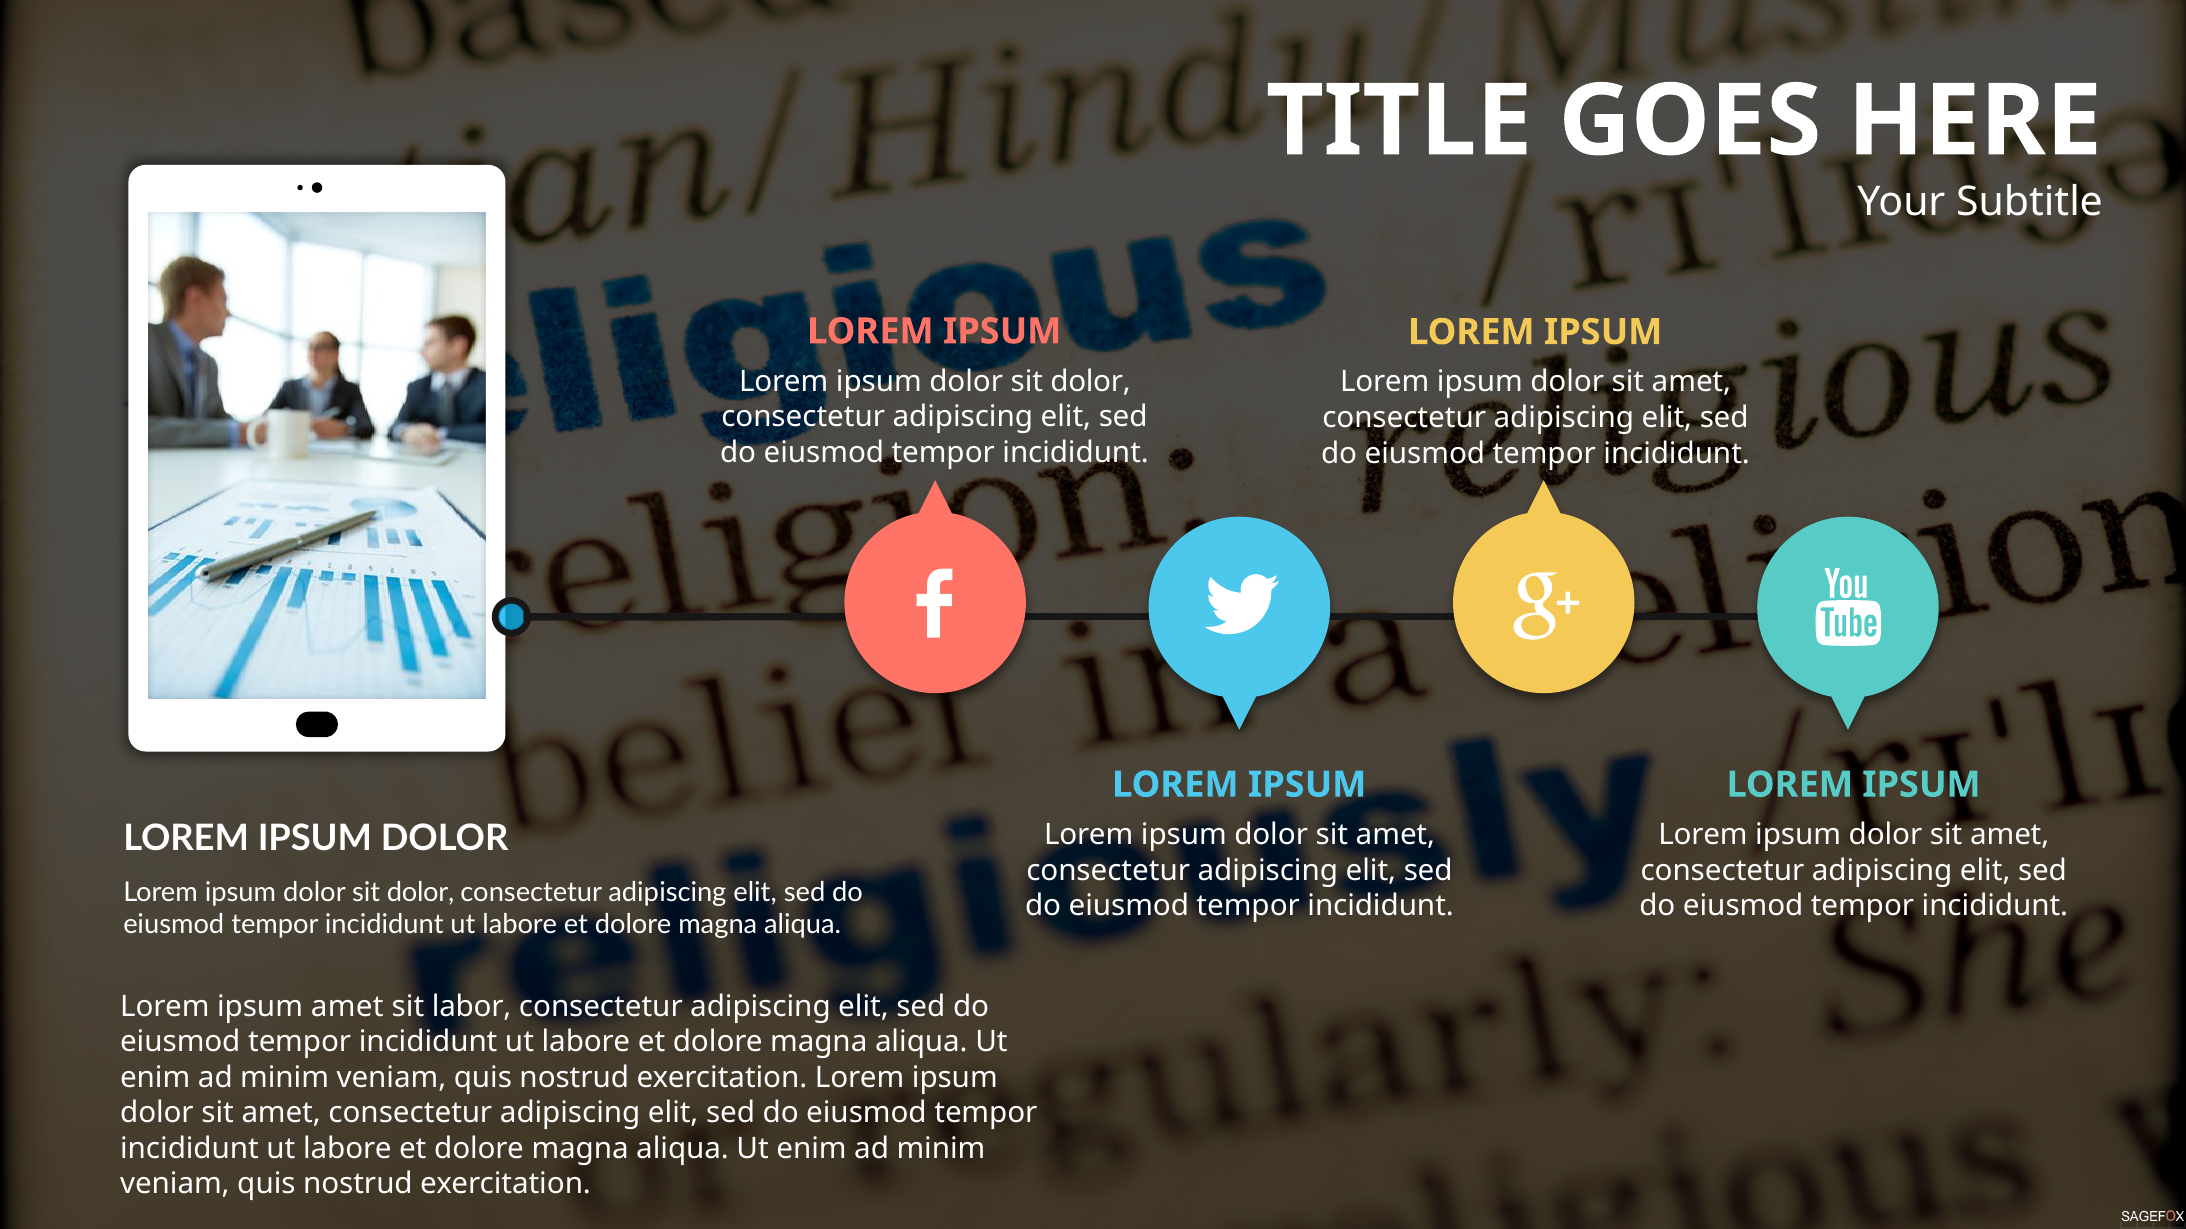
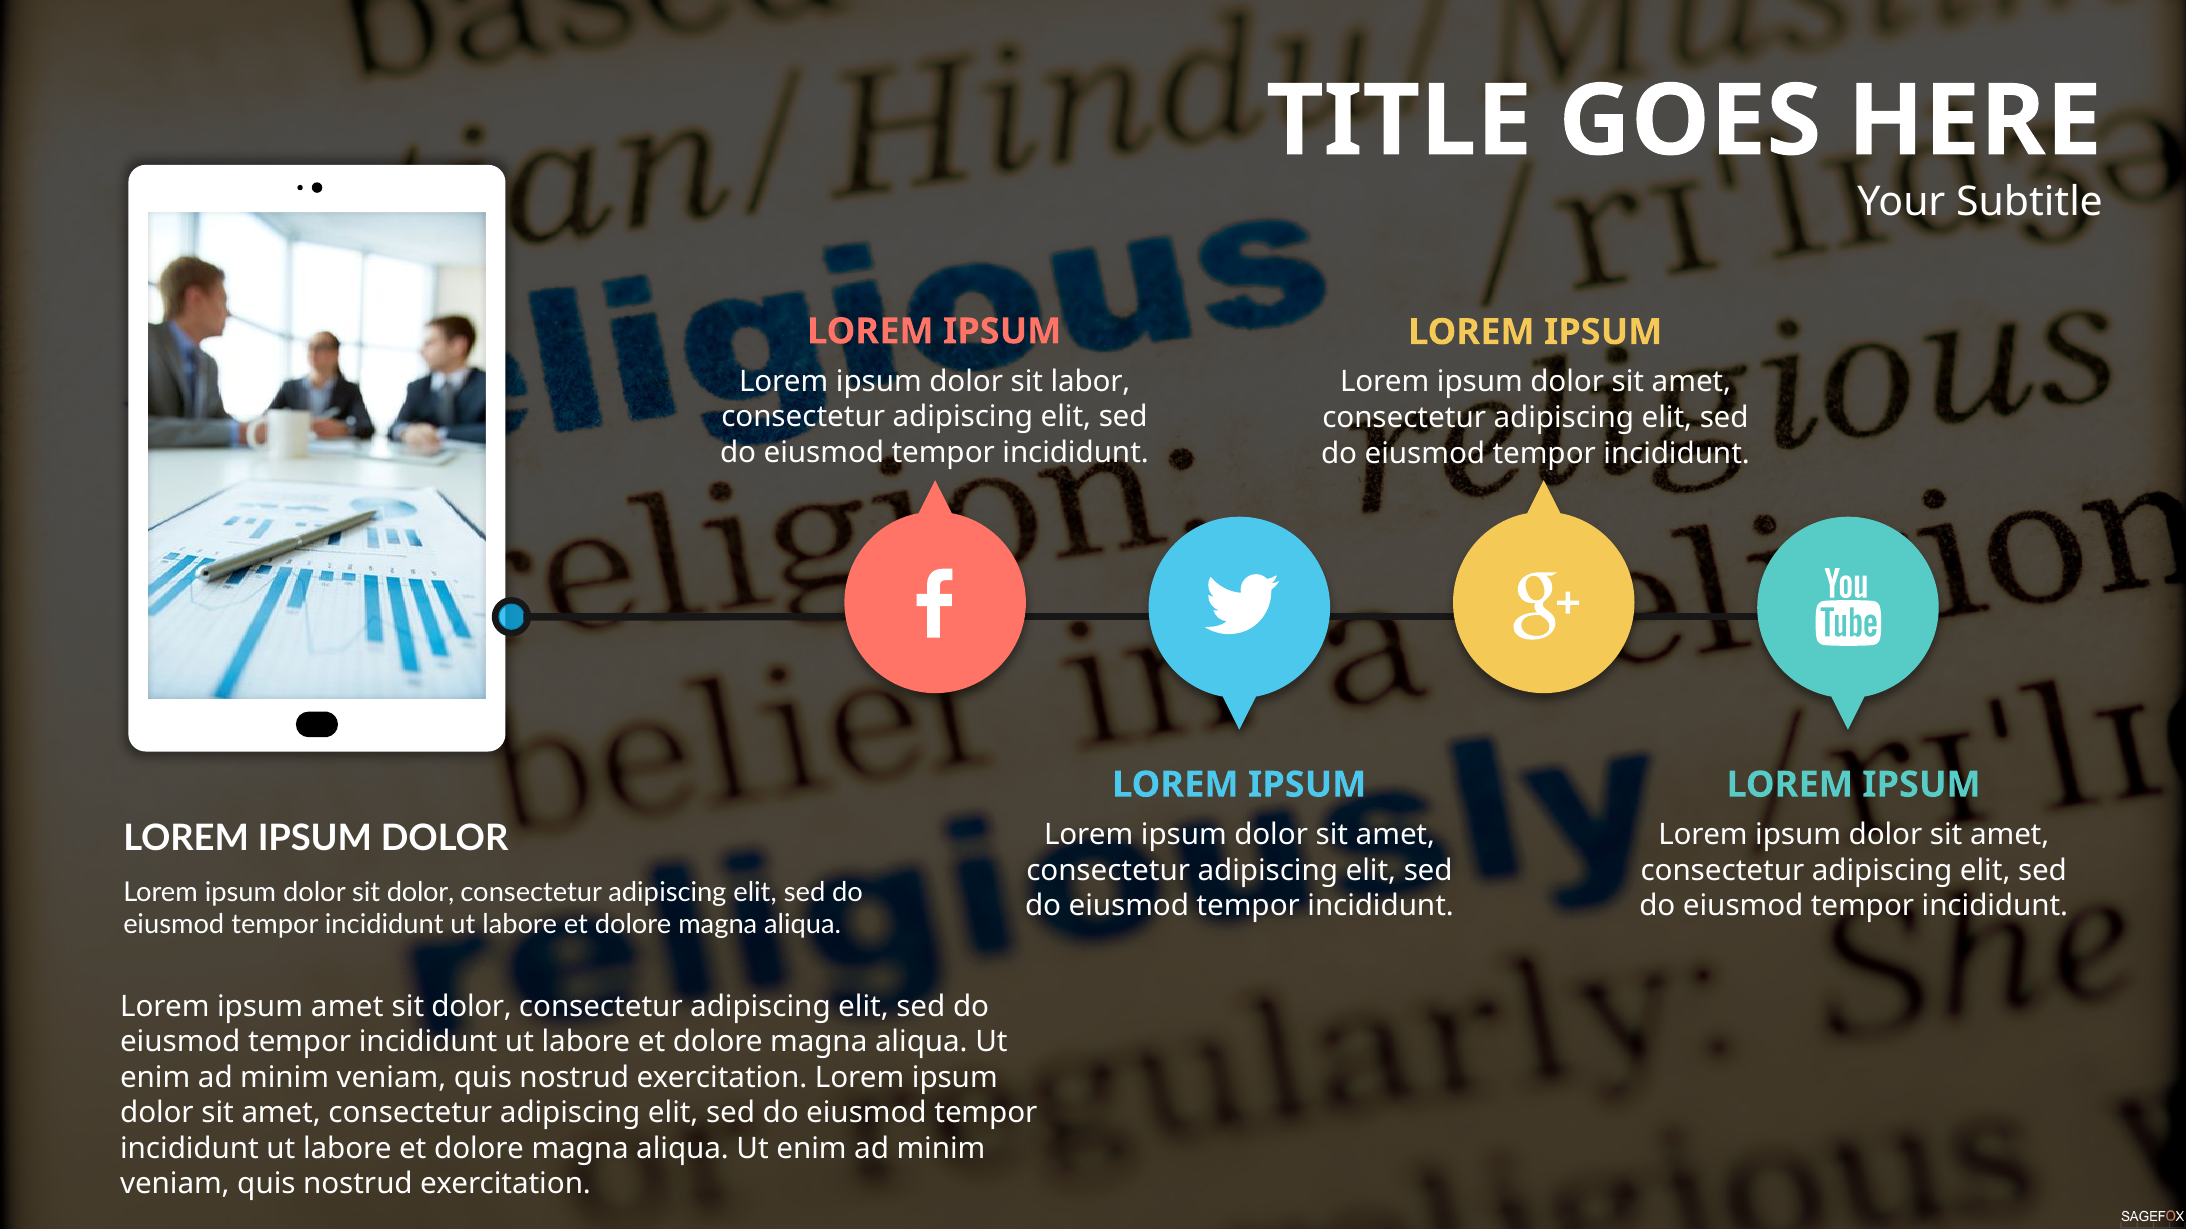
dolor at (1091, 382): dolor -> labor
labor at (472, 1007): labor -> dolor
